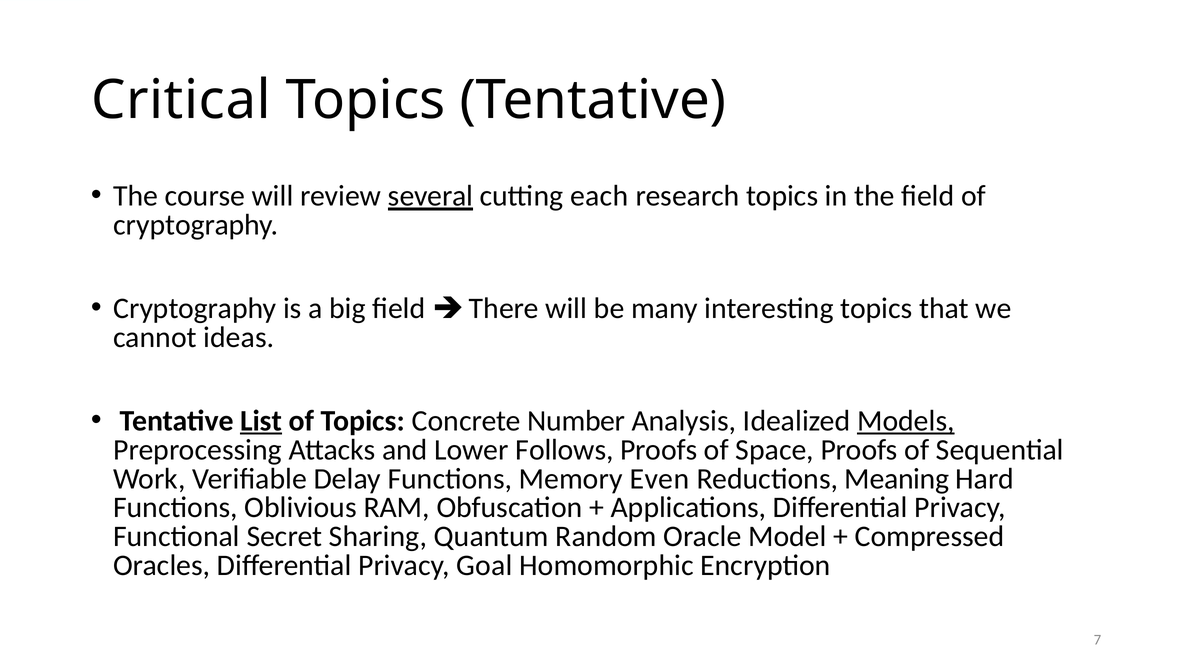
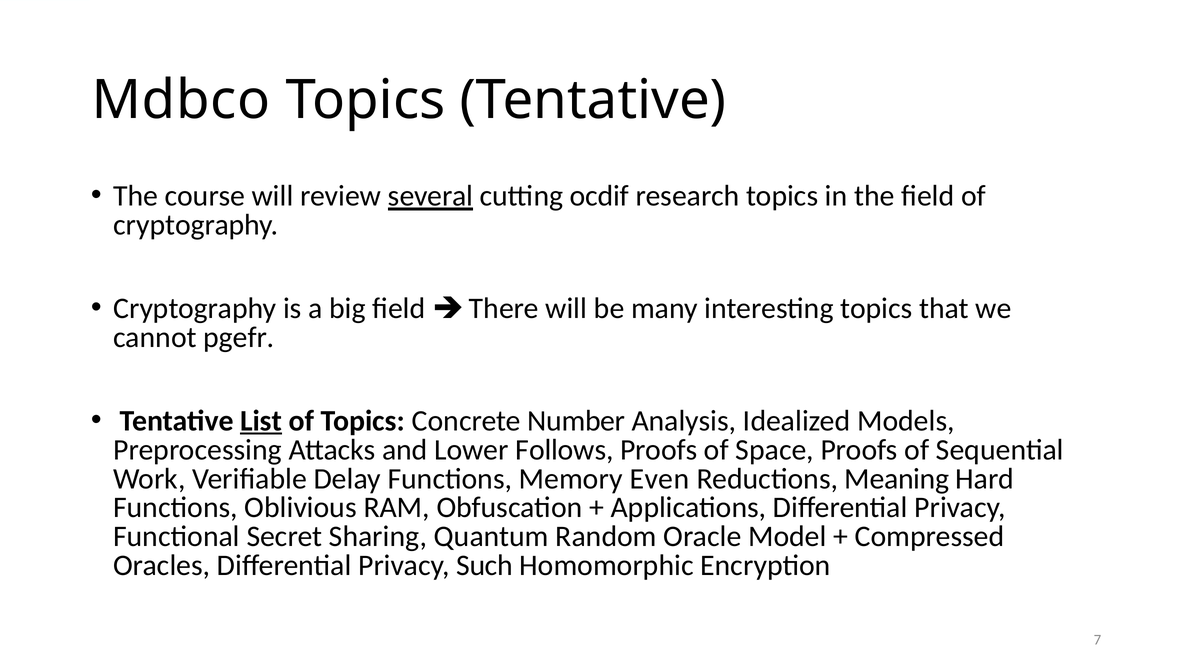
Critical: Critical -> Mdbco
each: each -> ocdif
ideas: ideas -> pgefr
Models underline: present -> none
Goal: Goal -> Such
